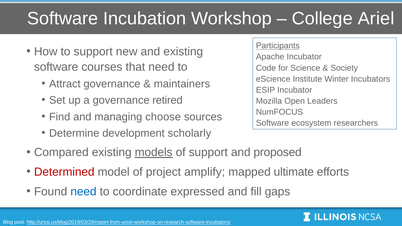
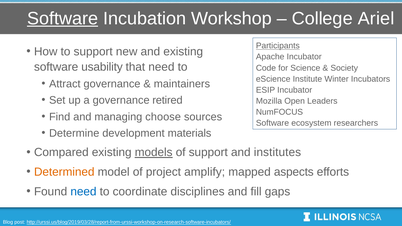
Software at (63, 19) underline: none -> present
courses: courses -> usability
scholarly: scholarly -> materials
proposed: proposed -> institutes
Determined colour: red -> orange
ultimate: ultimate -> aspects
expressed: expressed -> disciplines
